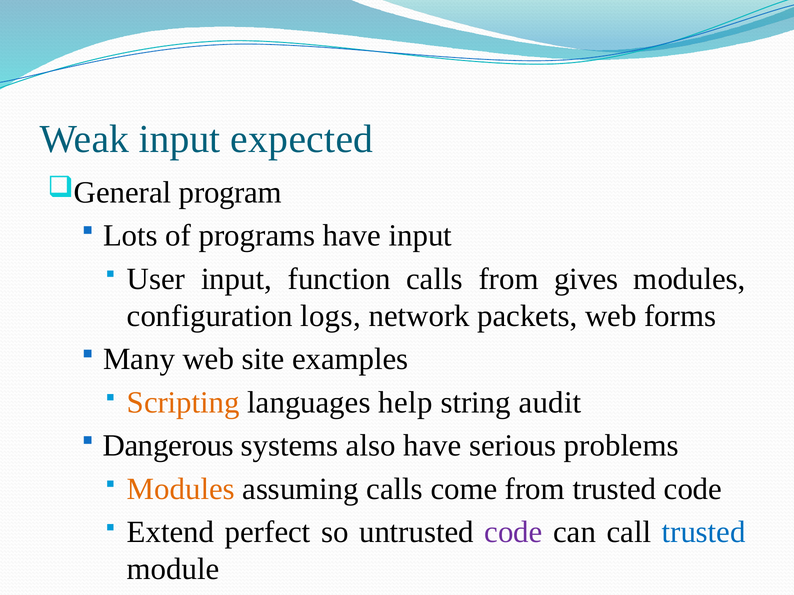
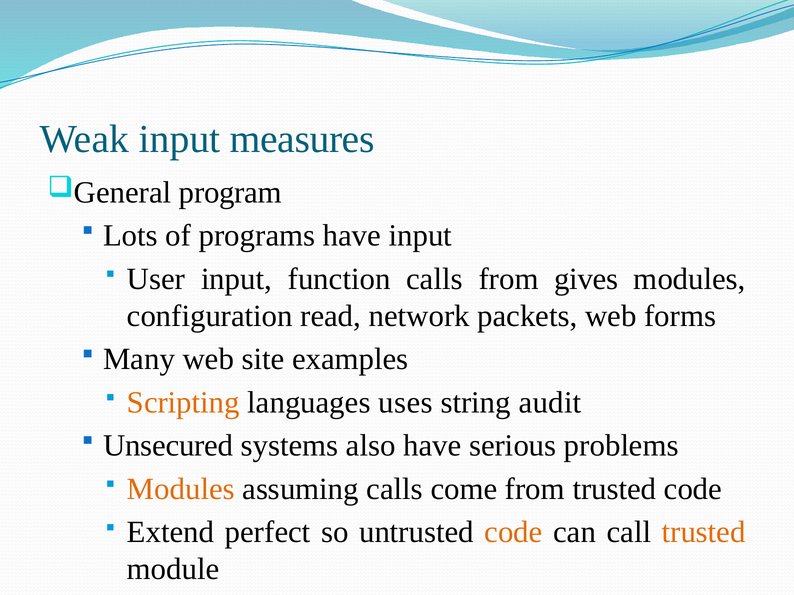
expected: expected -> measures
logs: logs -> read
help: help -> uses
Dangerous: Dangerous -> Unsecured
code at (513, 533) colour: purple -> orange
trusted at (704, 533) colour: blue -> orange
